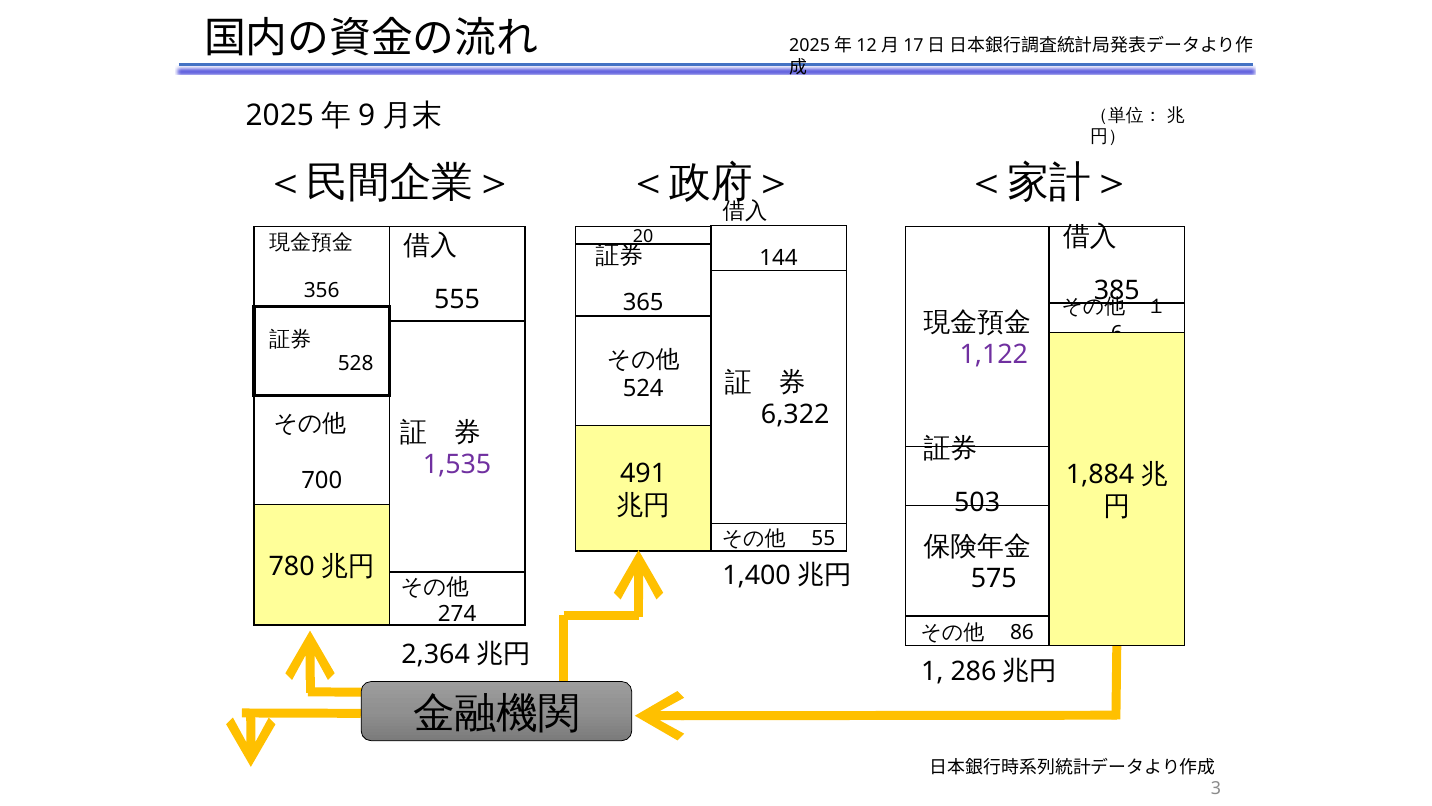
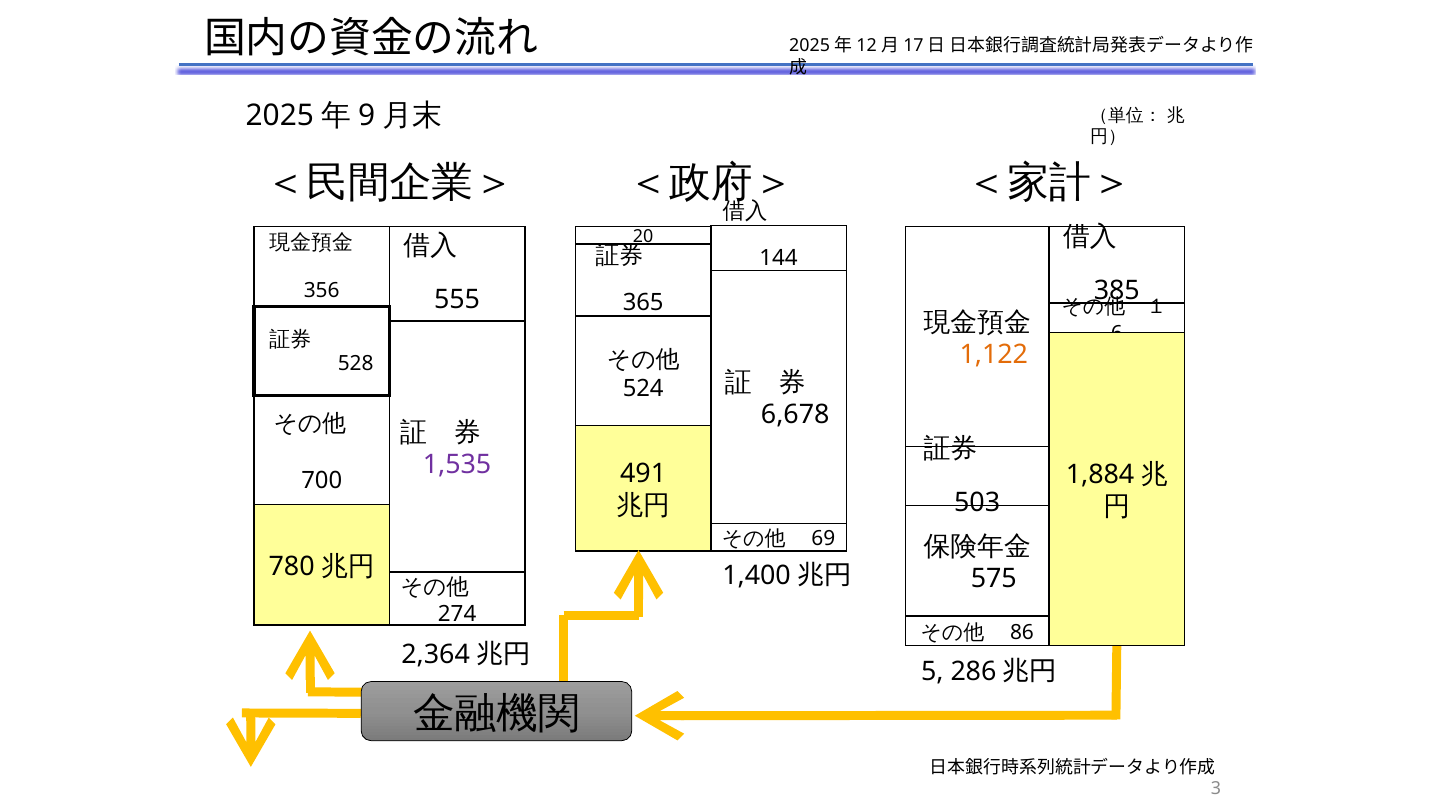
1,122 colour: purple -> orange
6,322: 6,322 -> 6,678
55: 55 -> 69
1: 1 -> 5
